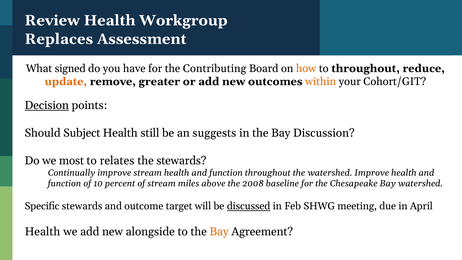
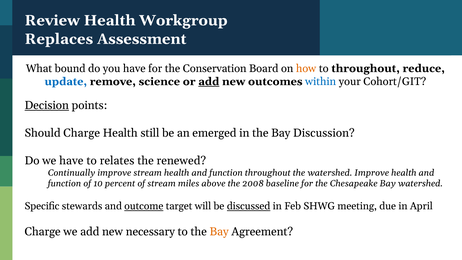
signed: signed -> bound
Contributing: Contributing -> Conservation
update colour: orange -> blue
greater: greater -> science
add at (209, 82) underline: none -> present
within colour: orange -> blue
Should Subject: Subject -> Charge
suggests: suggests -> emerged
we most: most -> have
the stewards: stewards -> renewed
outcome underline: none -> present
Health at (43, 232): Health -> Charge
alongside: alongside -> necessary
